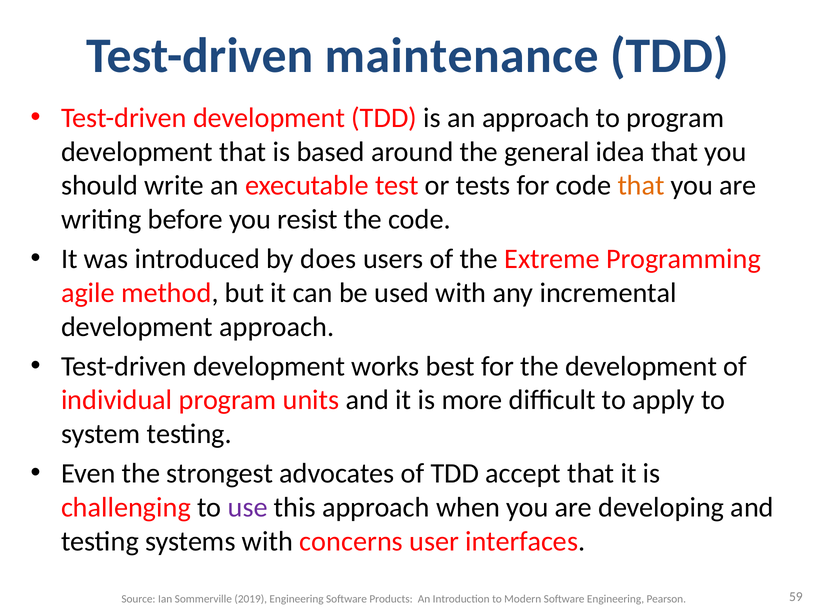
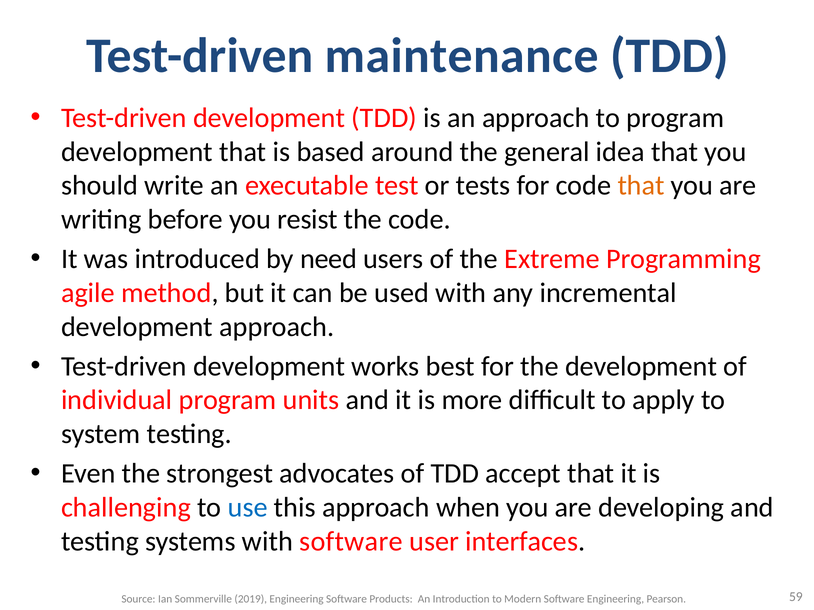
does: does -> need
use colour: purple -> blue
with concerns: concerns -> software
